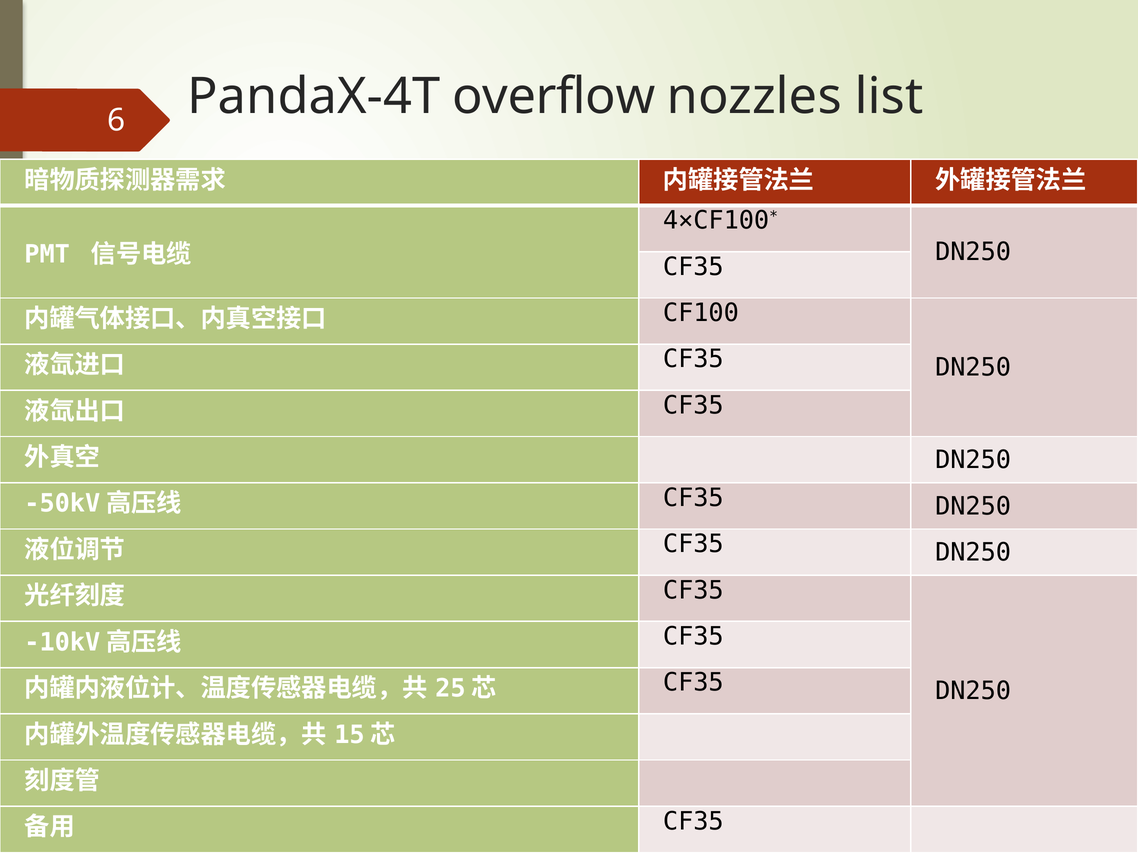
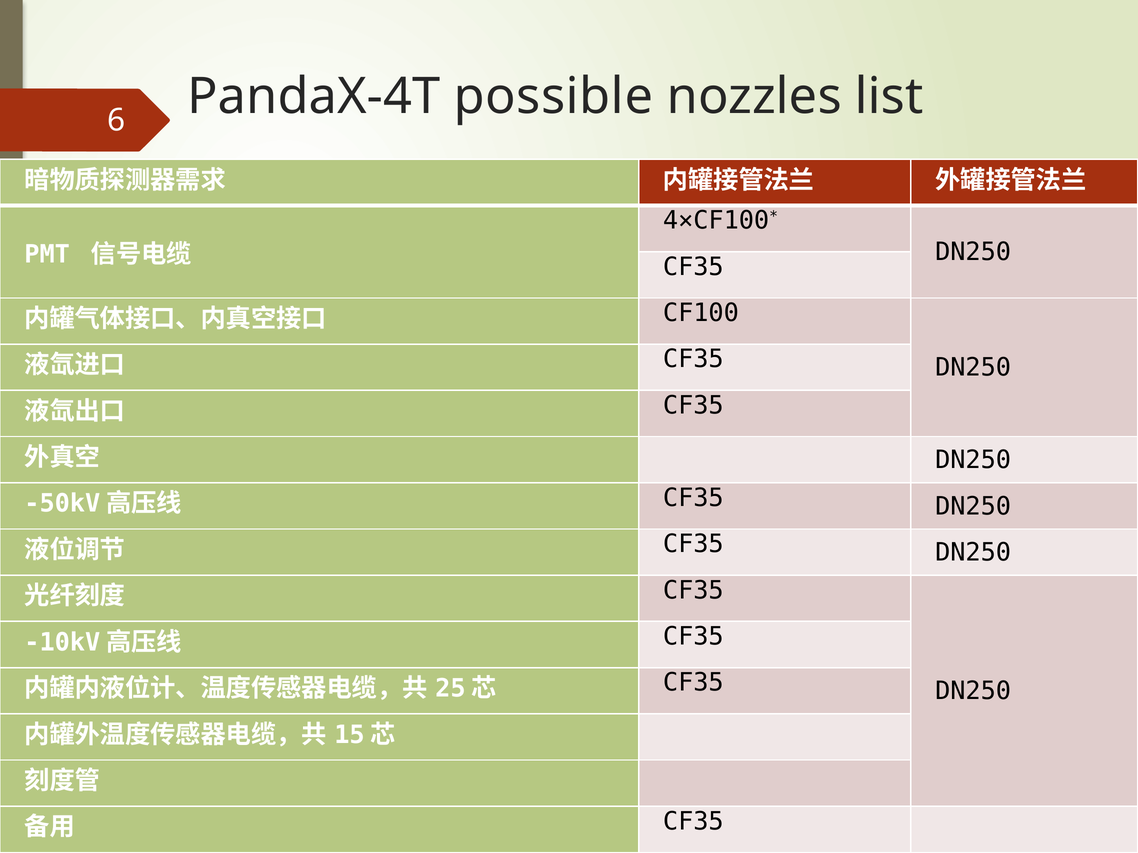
overflow: overflow -> possible
